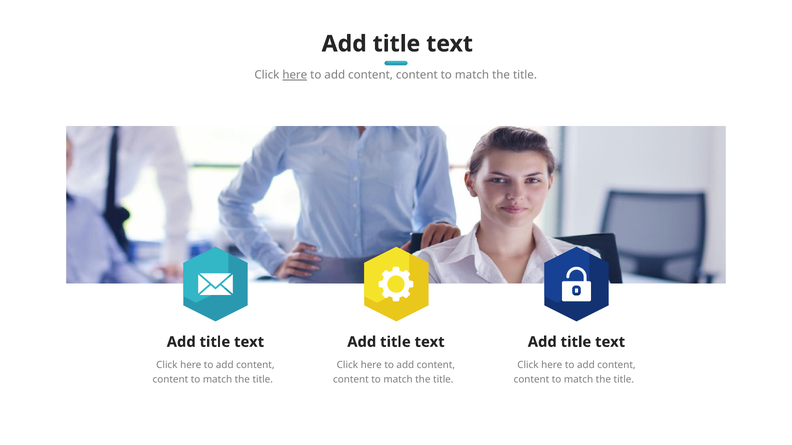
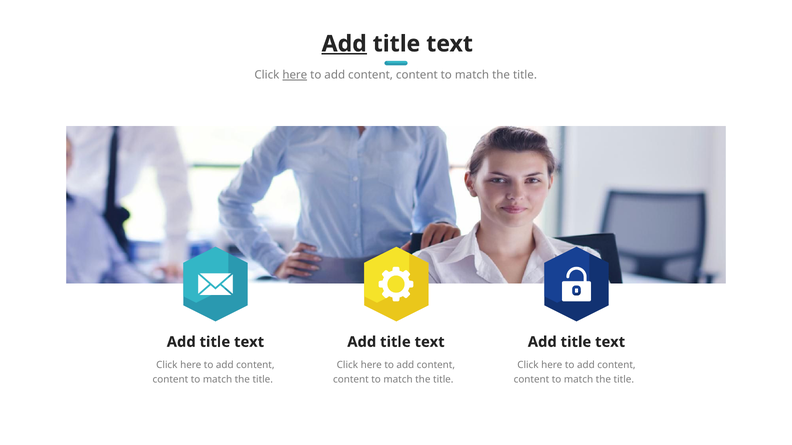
Add at (344, 44) underline: none -> present
